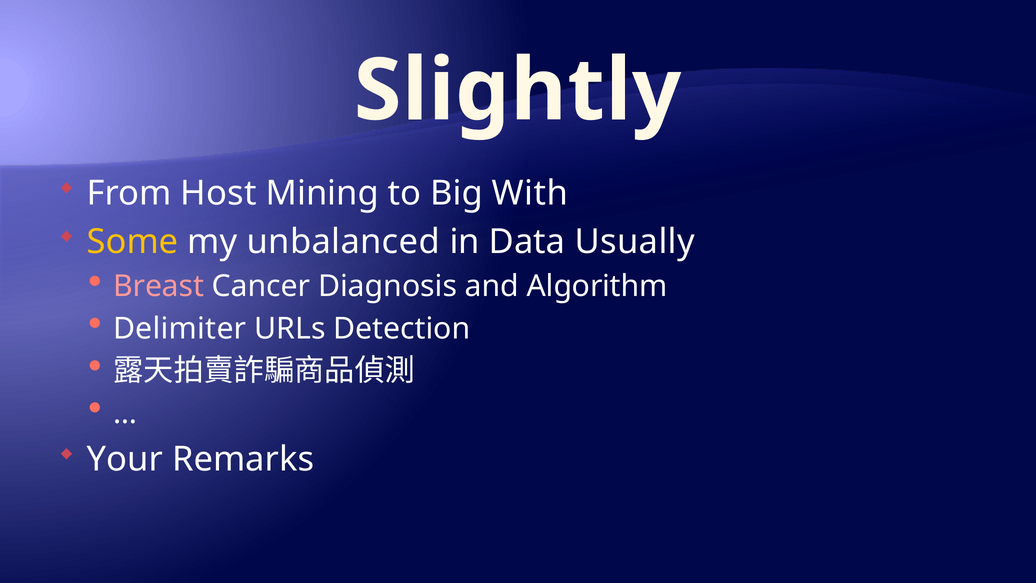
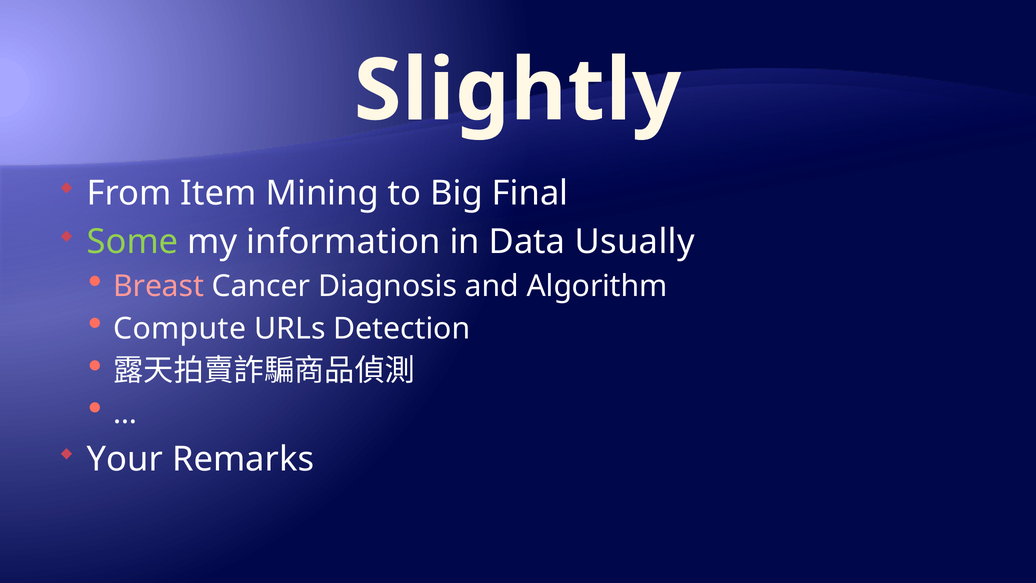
Host: Host -> Item
With: With -> Final
Some colour: yellow -> light green
unbalanced: unbalanced -> information
Delimiter: Delimiter -> Compute
